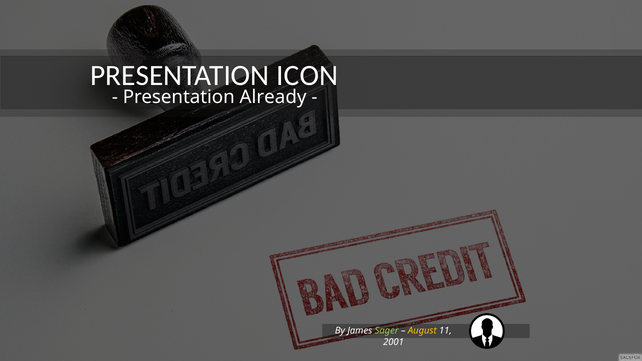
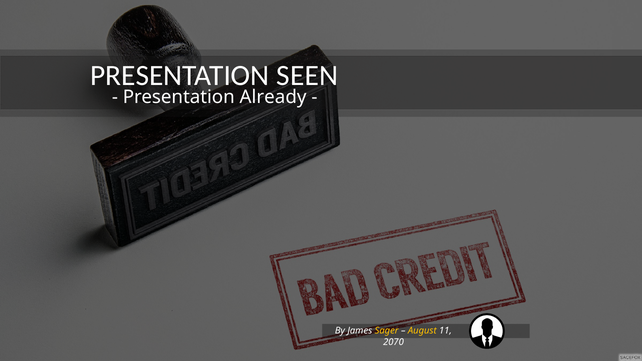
ICON: ICON -> SEEN
Sager colour: light green -> yellow
2001: 2001 -> 2070
